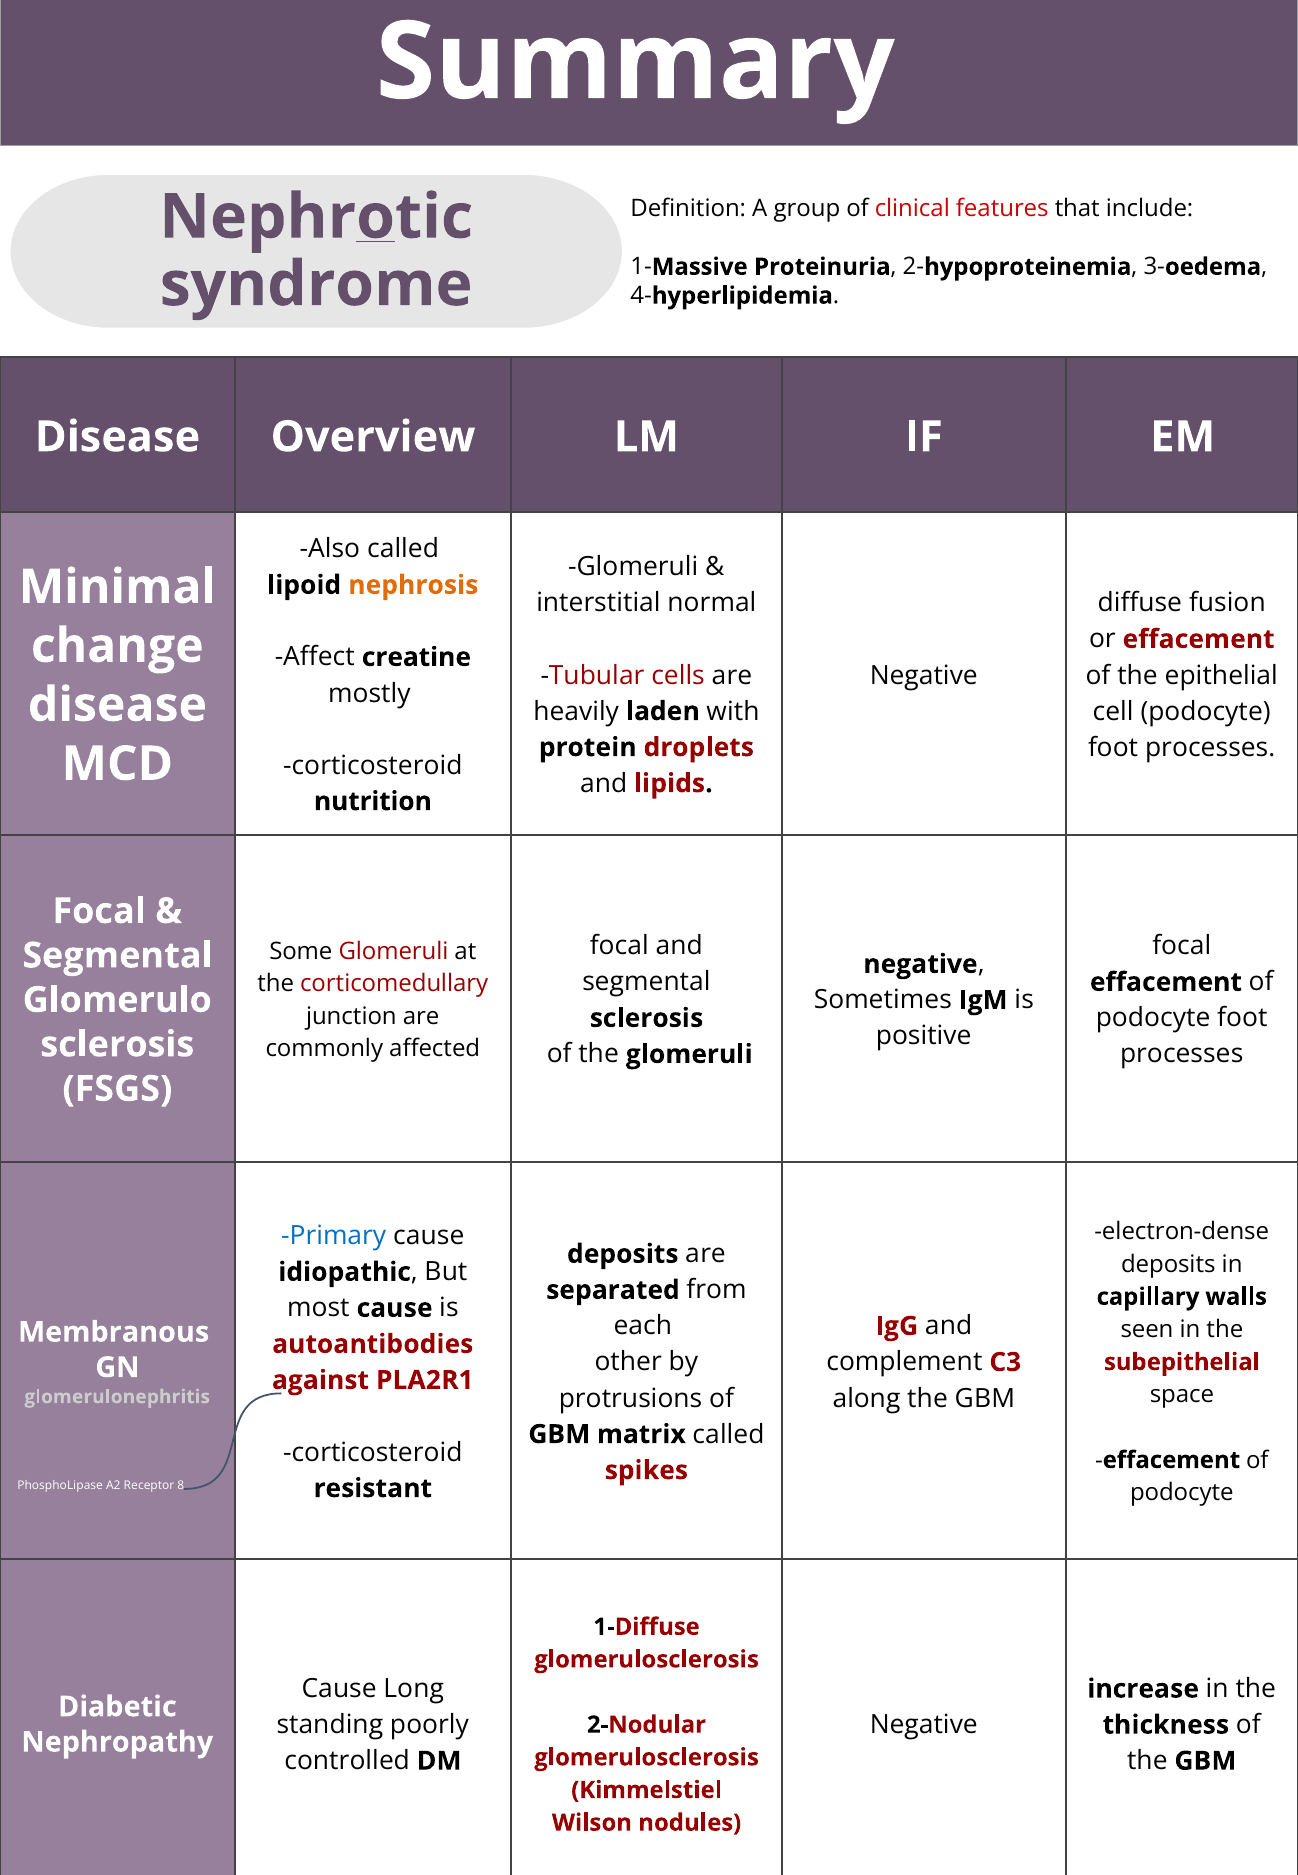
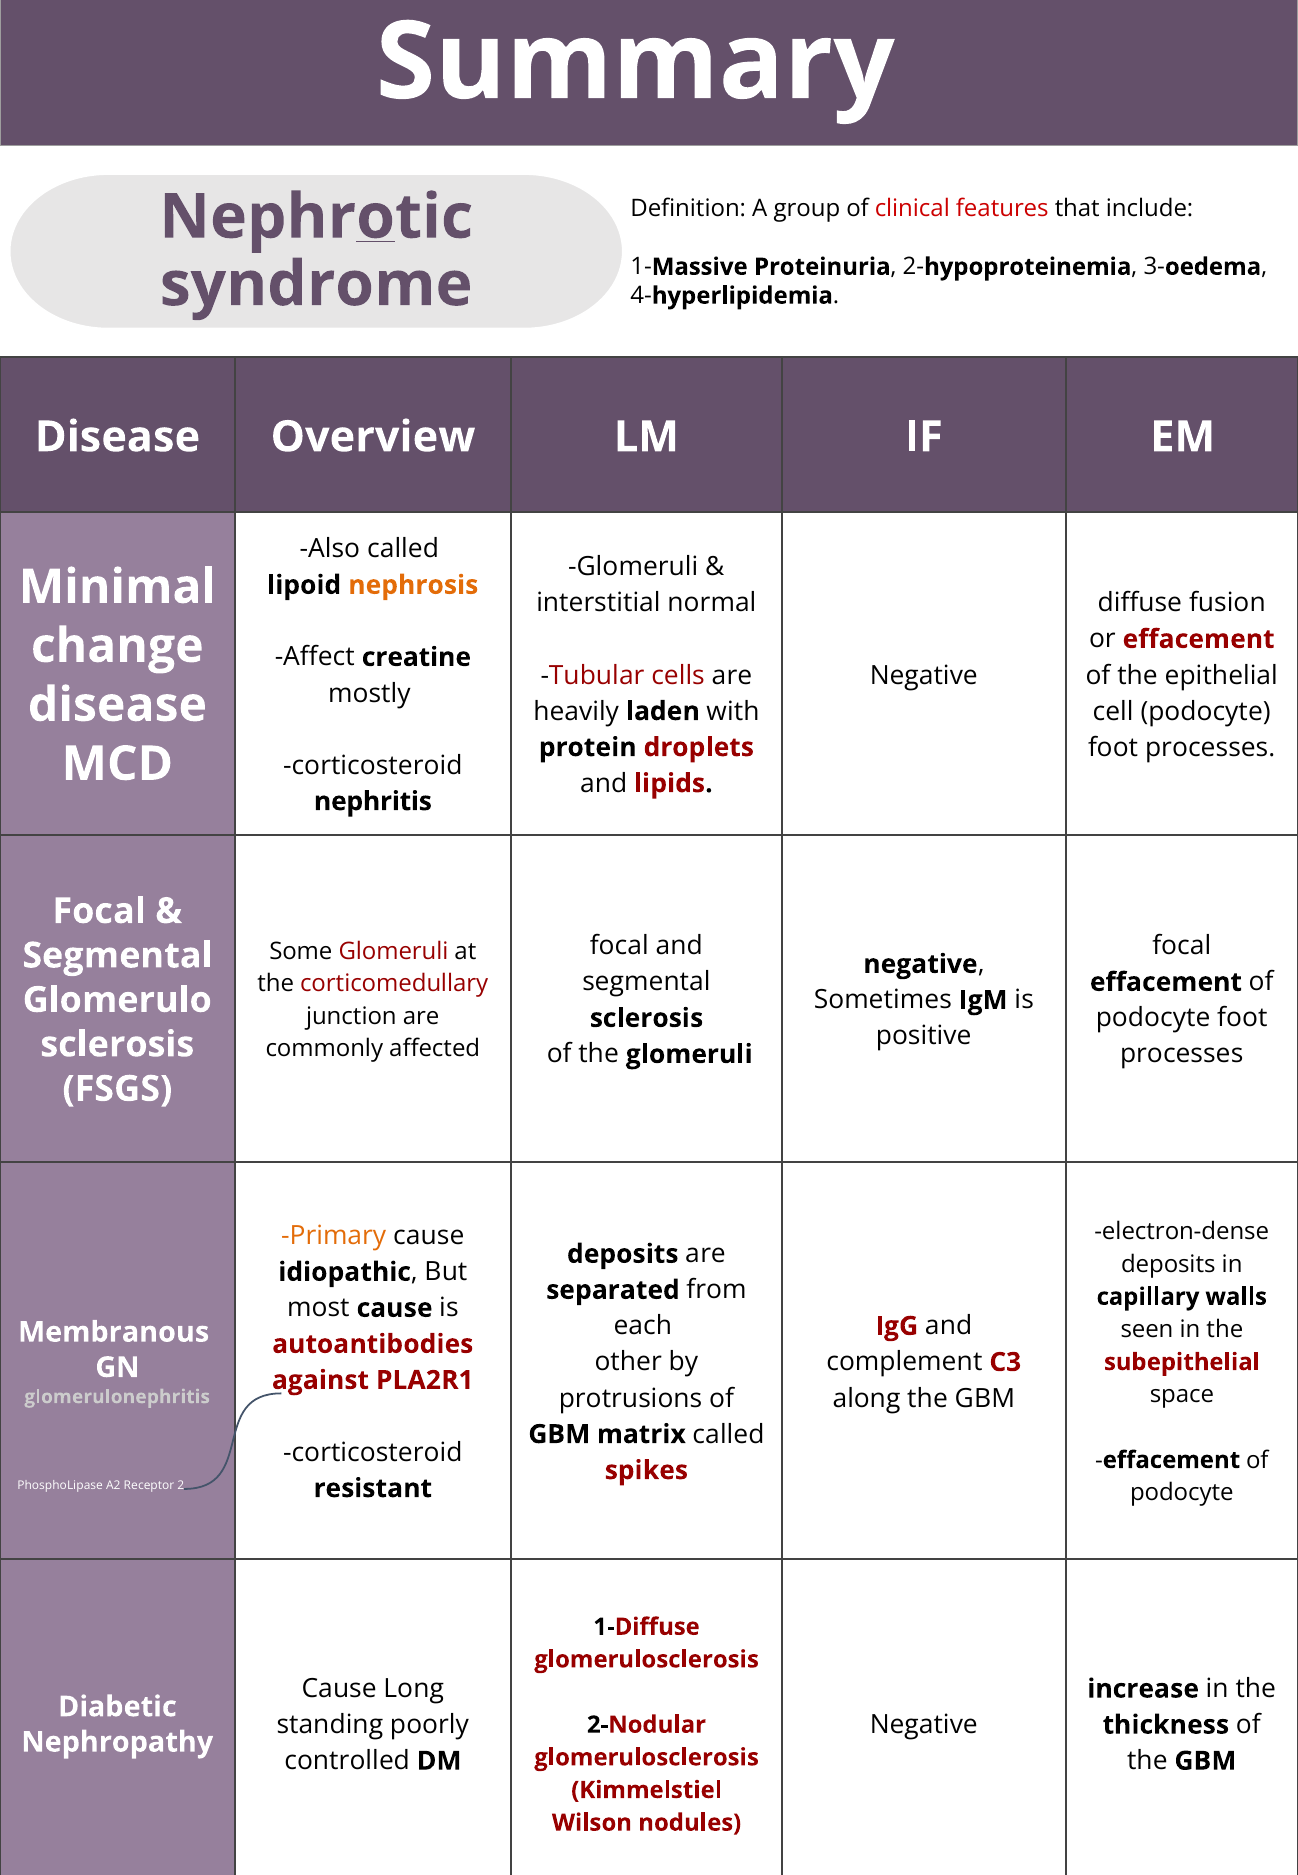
nutrition: nutrition -> nephritis
Primary colour: blue -> orange
8: 8 -> 2
